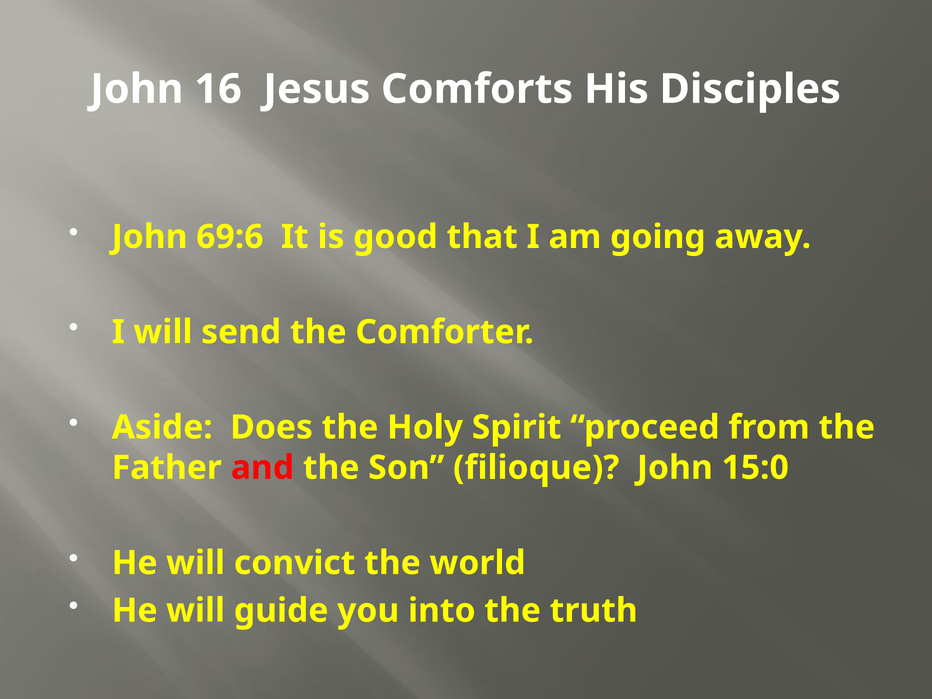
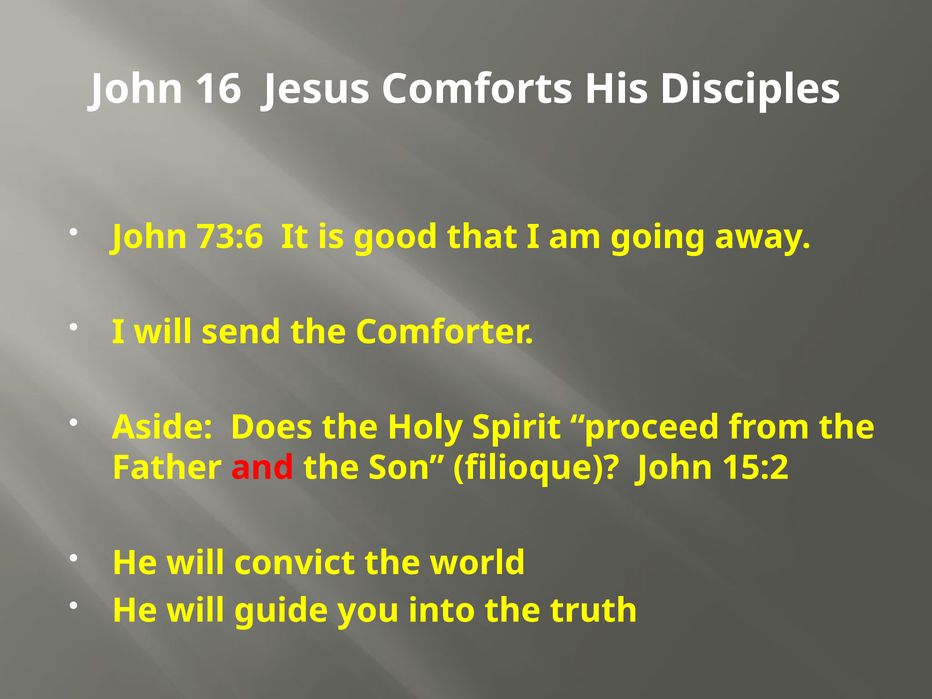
69:6: 69:6 -> 73:6
15:0: 15:0 -> 15:2
